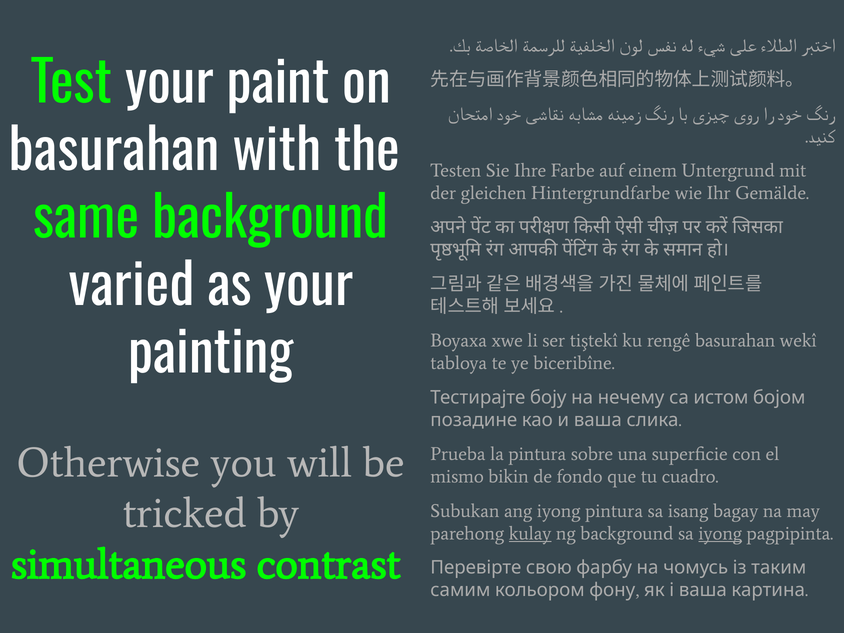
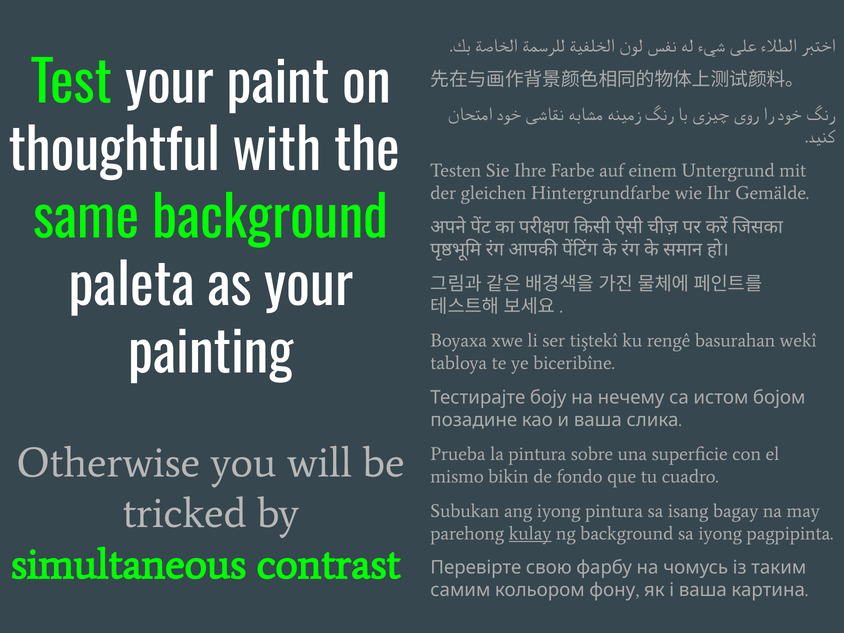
basurahan at (114, 152): basurahan -> thoughtful
varied: varied -> paleta
iyong at (720, 533) underline: present -> none
